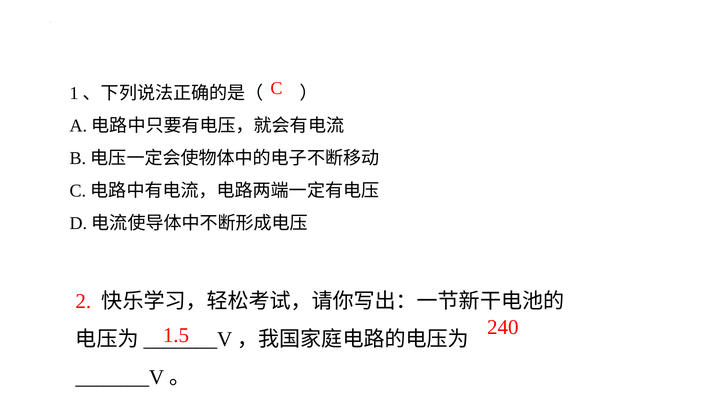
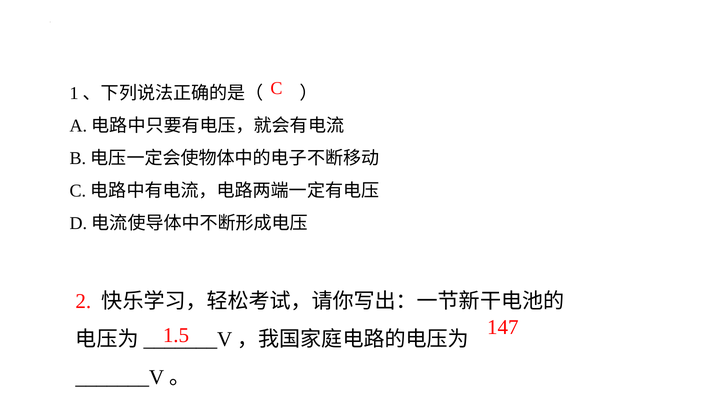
240: 240 -> 147
